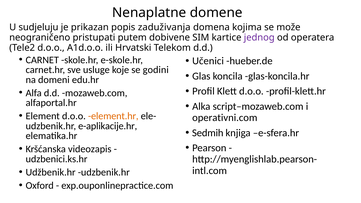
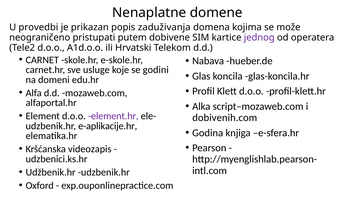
sudjeluju: sudjeluju -> provedbi
Učenici: Učenici -> Nabava
element.hr colour: orange -> purple
operativni.com: operativni.com -> dobivenih.com
Sedmih: Sedmih -> Godina
